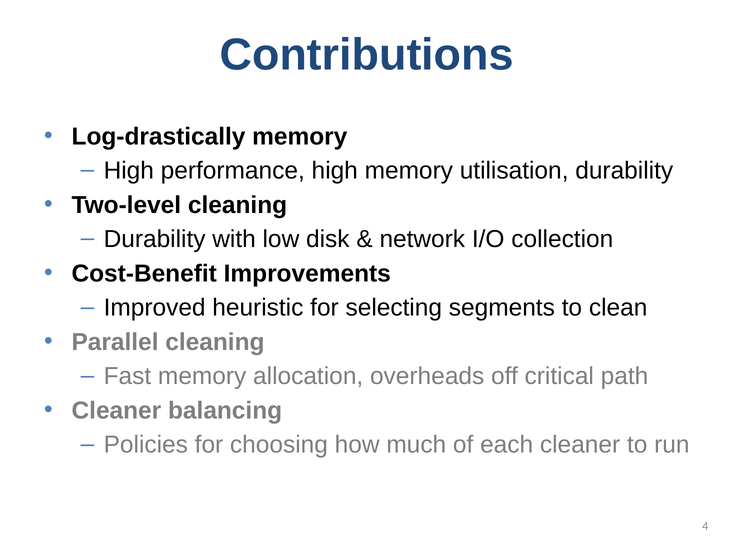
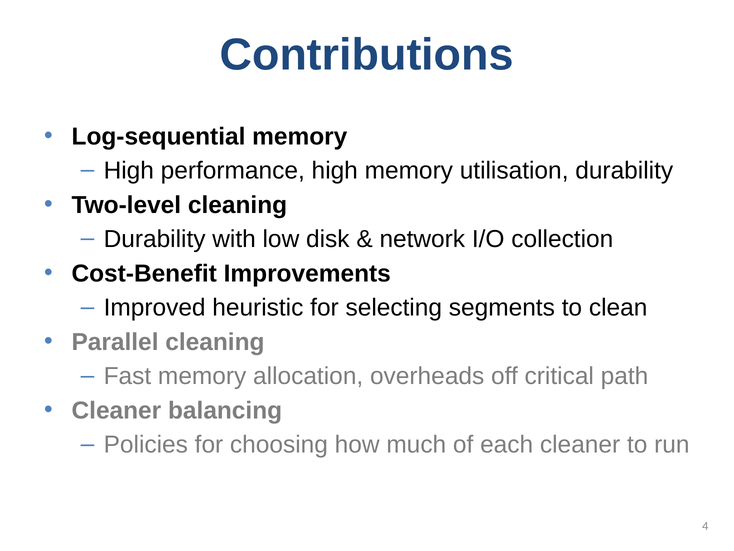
Log-drastically: Log-drastically -> Log-sequential
